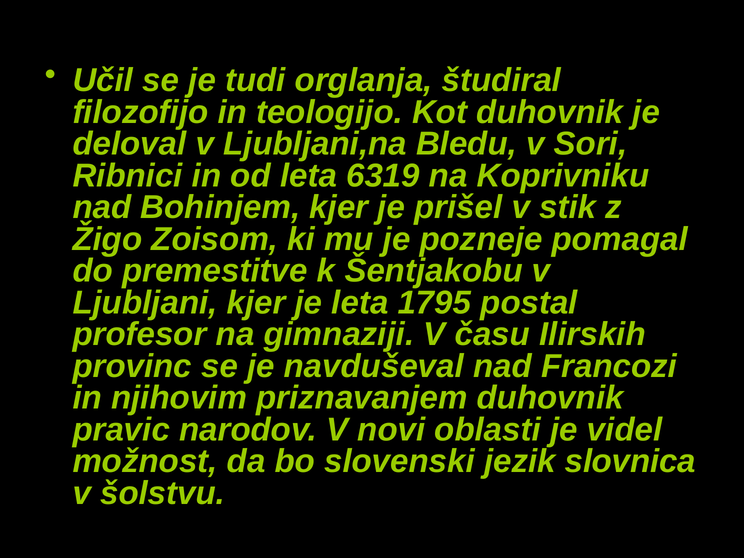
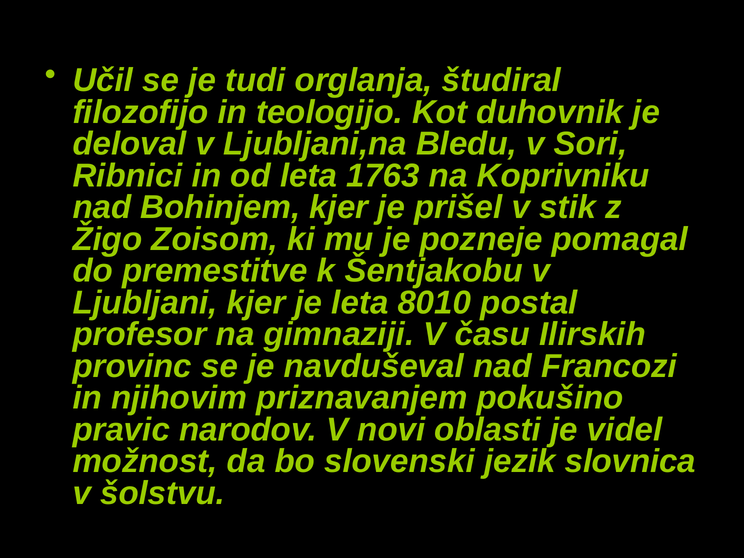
6319: 6319 -> 1763
1795: 1795 -> 8010
priznavanjem duhovnik: duhovnik -> pokušino
